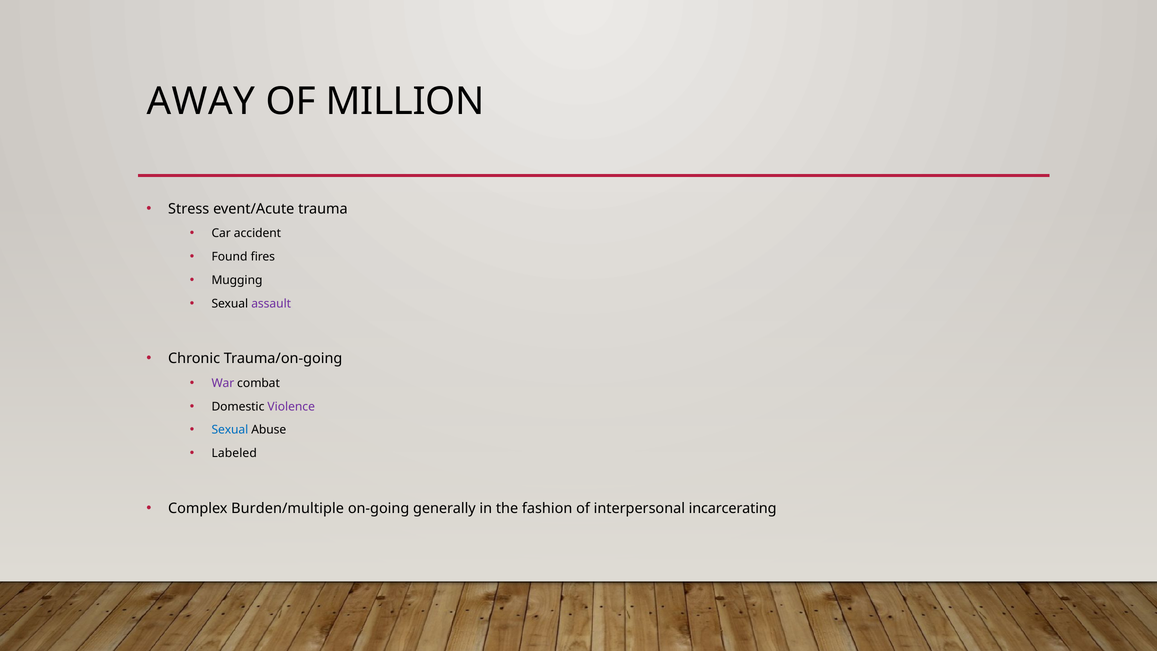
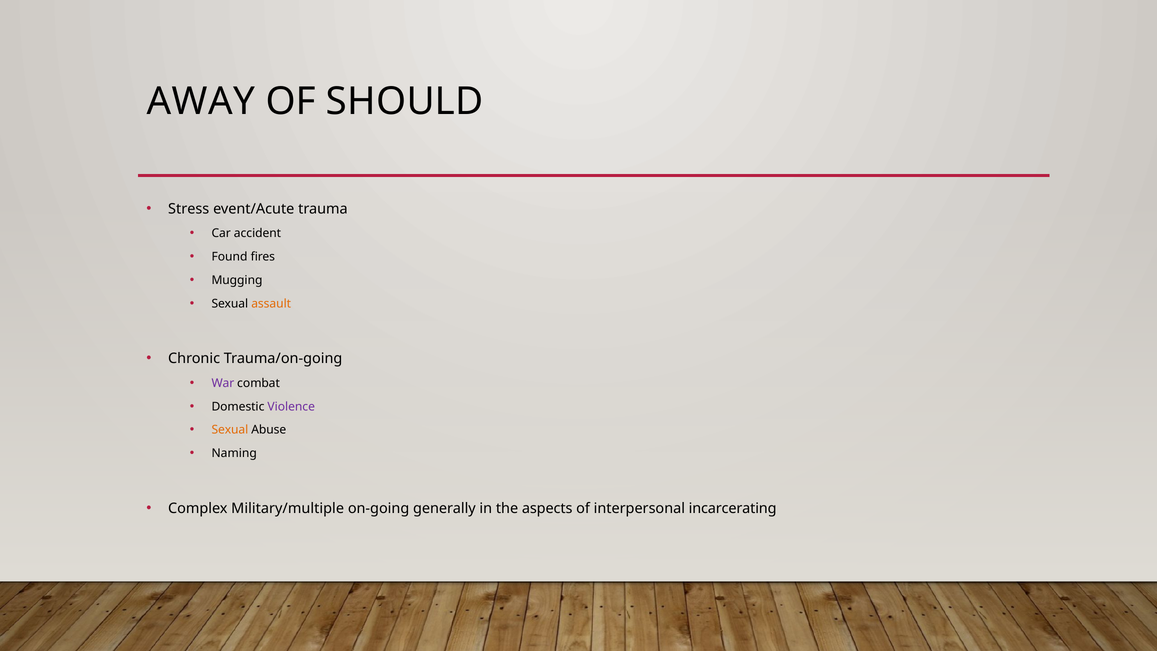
MILLION: MILLION -> SHOULD
assault colour: purple -> orange
Sexual at (230, 430) colour: blue -> orange
Labeled: Labeled -> Naming
Burden/multiple: Burden/multiple -> Military/multiple
fashion: fashion -> aspects
